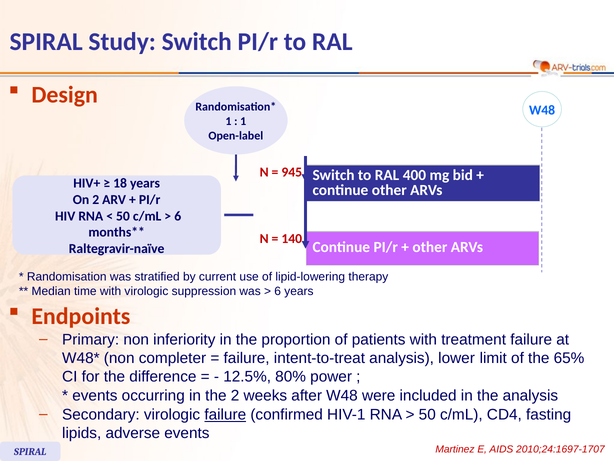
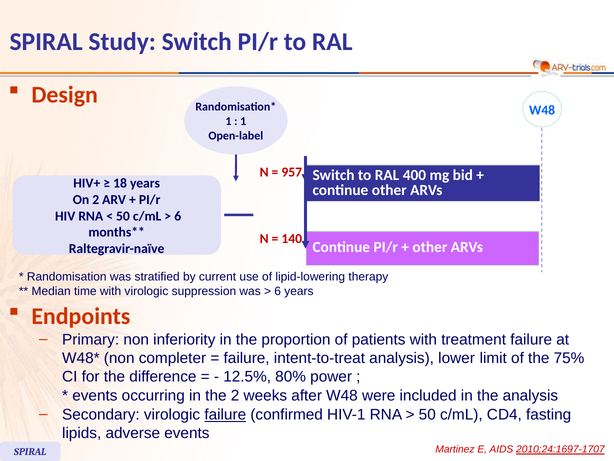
945: 945 -> 957
65%: 65% -> 75%
2010;24:1697-1707 underline: none -> present
